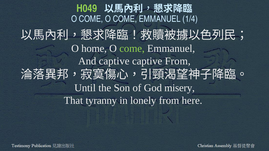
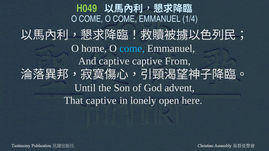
come at (132, 49) colour: light green -> light blue
misery: misery -> advent
That tyranny: tyranny -> captive
lonely from: from -> open
